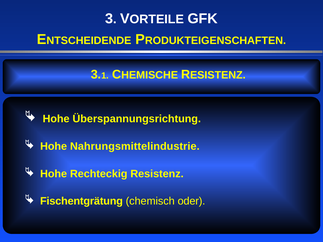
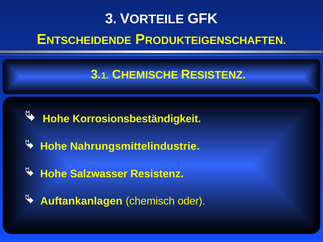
Überspannungsrichtung: Überspannungsrichtung -> Korrosionsbeständigkeit
Rechteckig: Rechteckig -> Salzwasser
Fischentgrätung: Fischentgrätung -> Auftankanlagen
